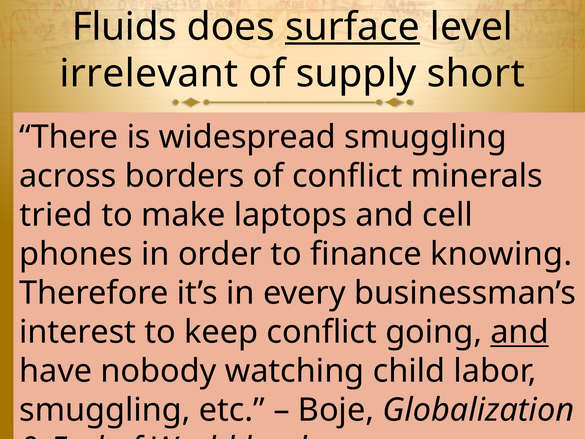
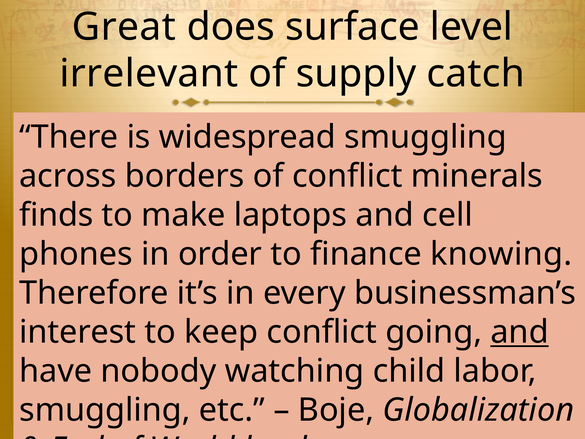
Fluids: Fluids -> Great
surface underline: present -> none
short: short -> catch
tried: tried -> finds
